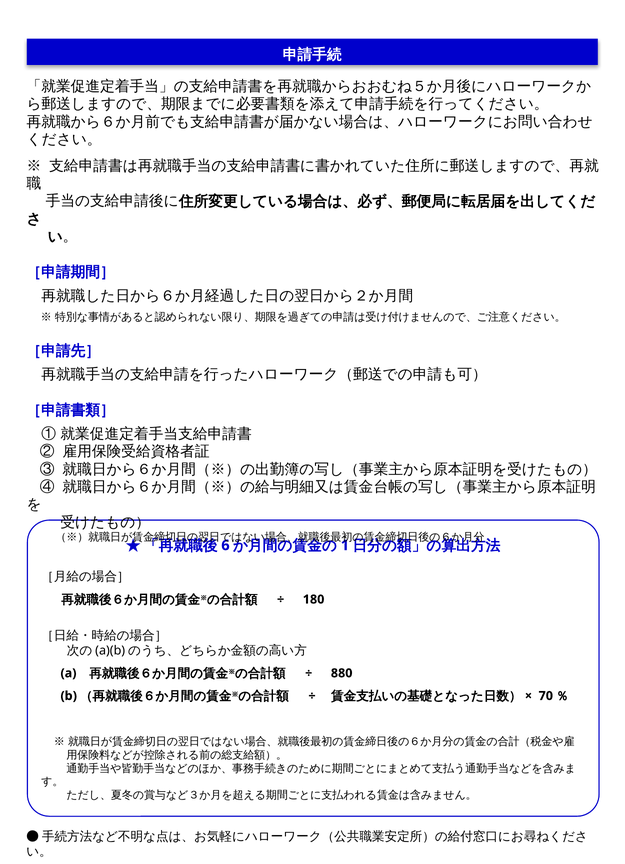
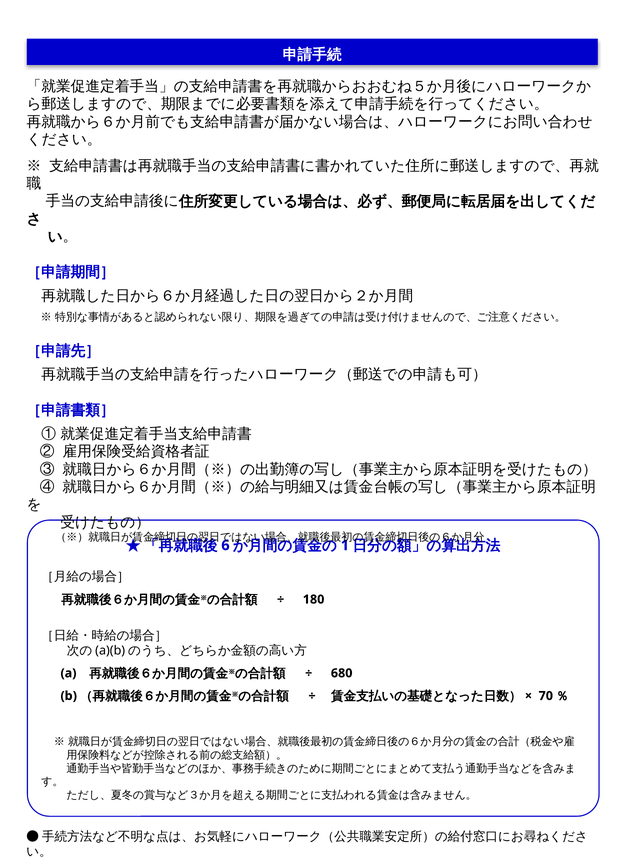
880: 880 -> 680
